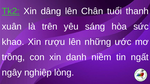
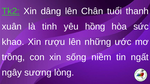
trên: trên -> tinh
sáng: sáng -> hồng
danh: danh -> sống
nghiệp: nghiệp -> sương
